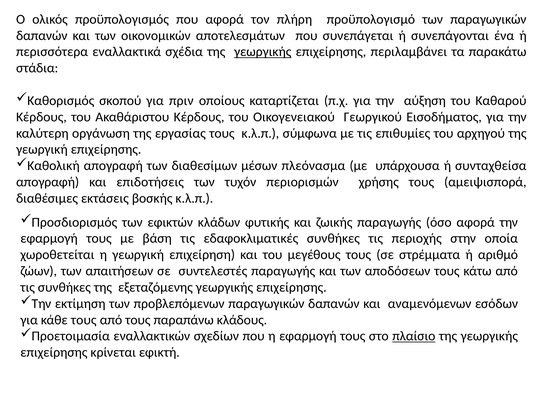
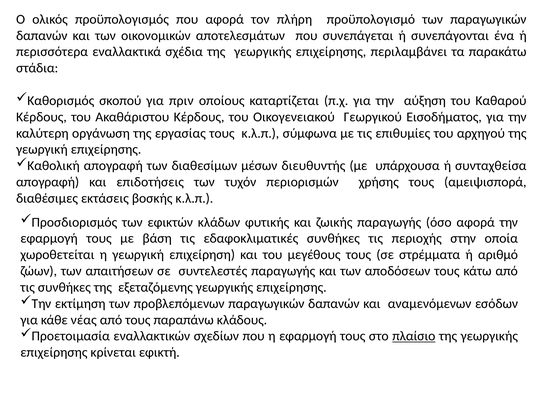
γεωργικής at (263, 52) underline: present -> none
πλεόνασμα: πλεόνασμα -> διευθυντής
κάθε τους: τους -> νέας
